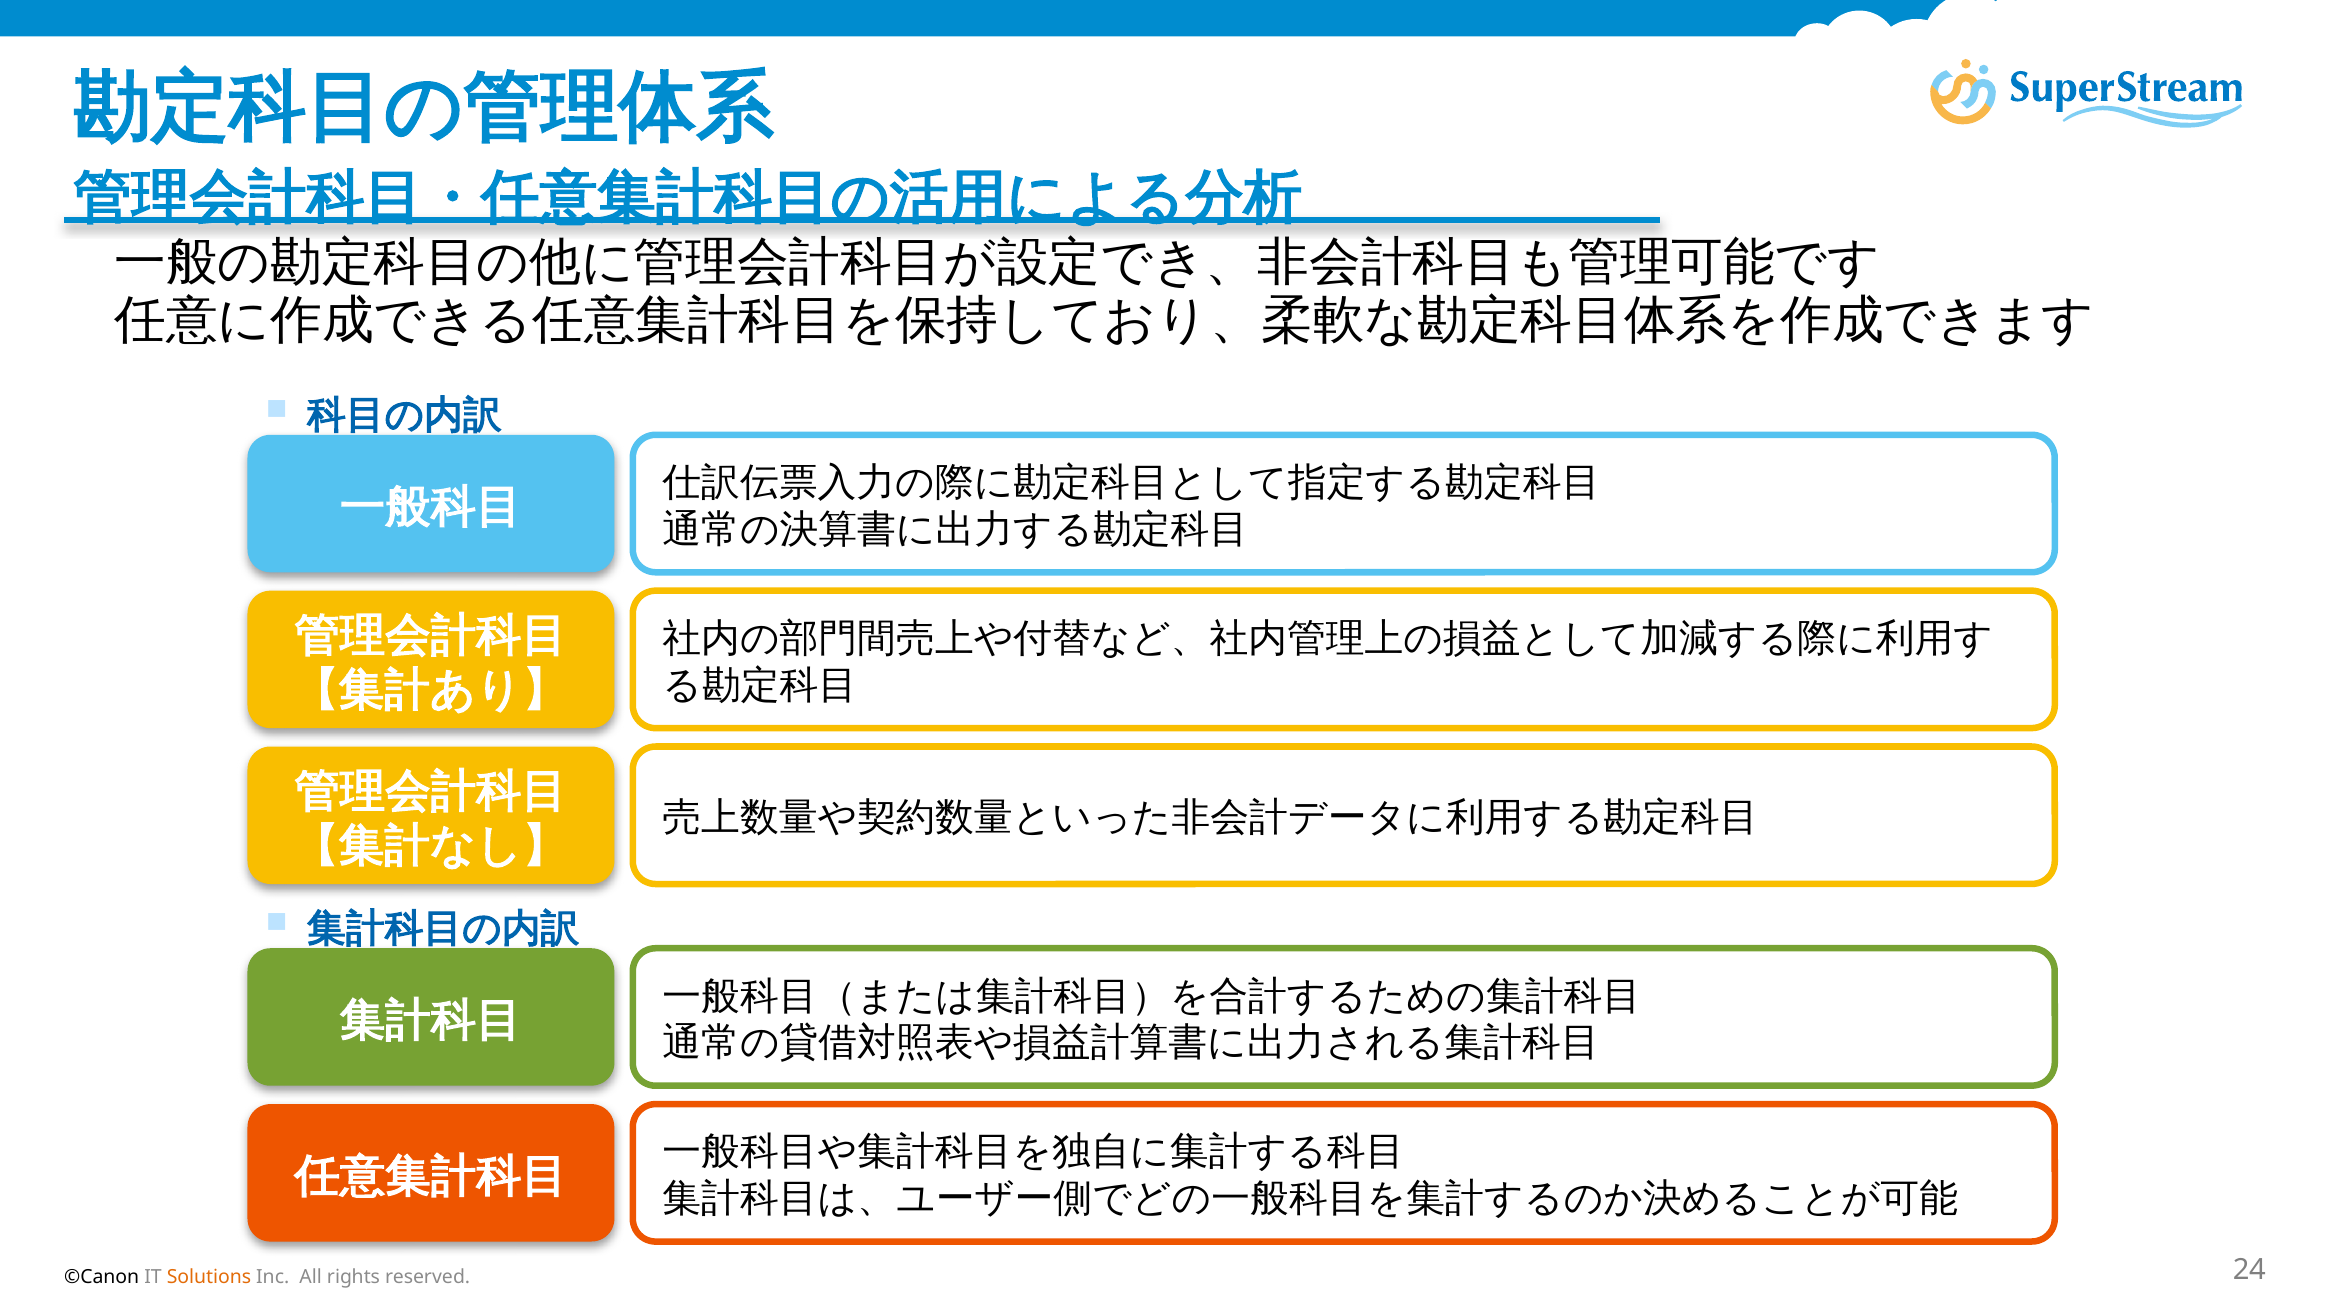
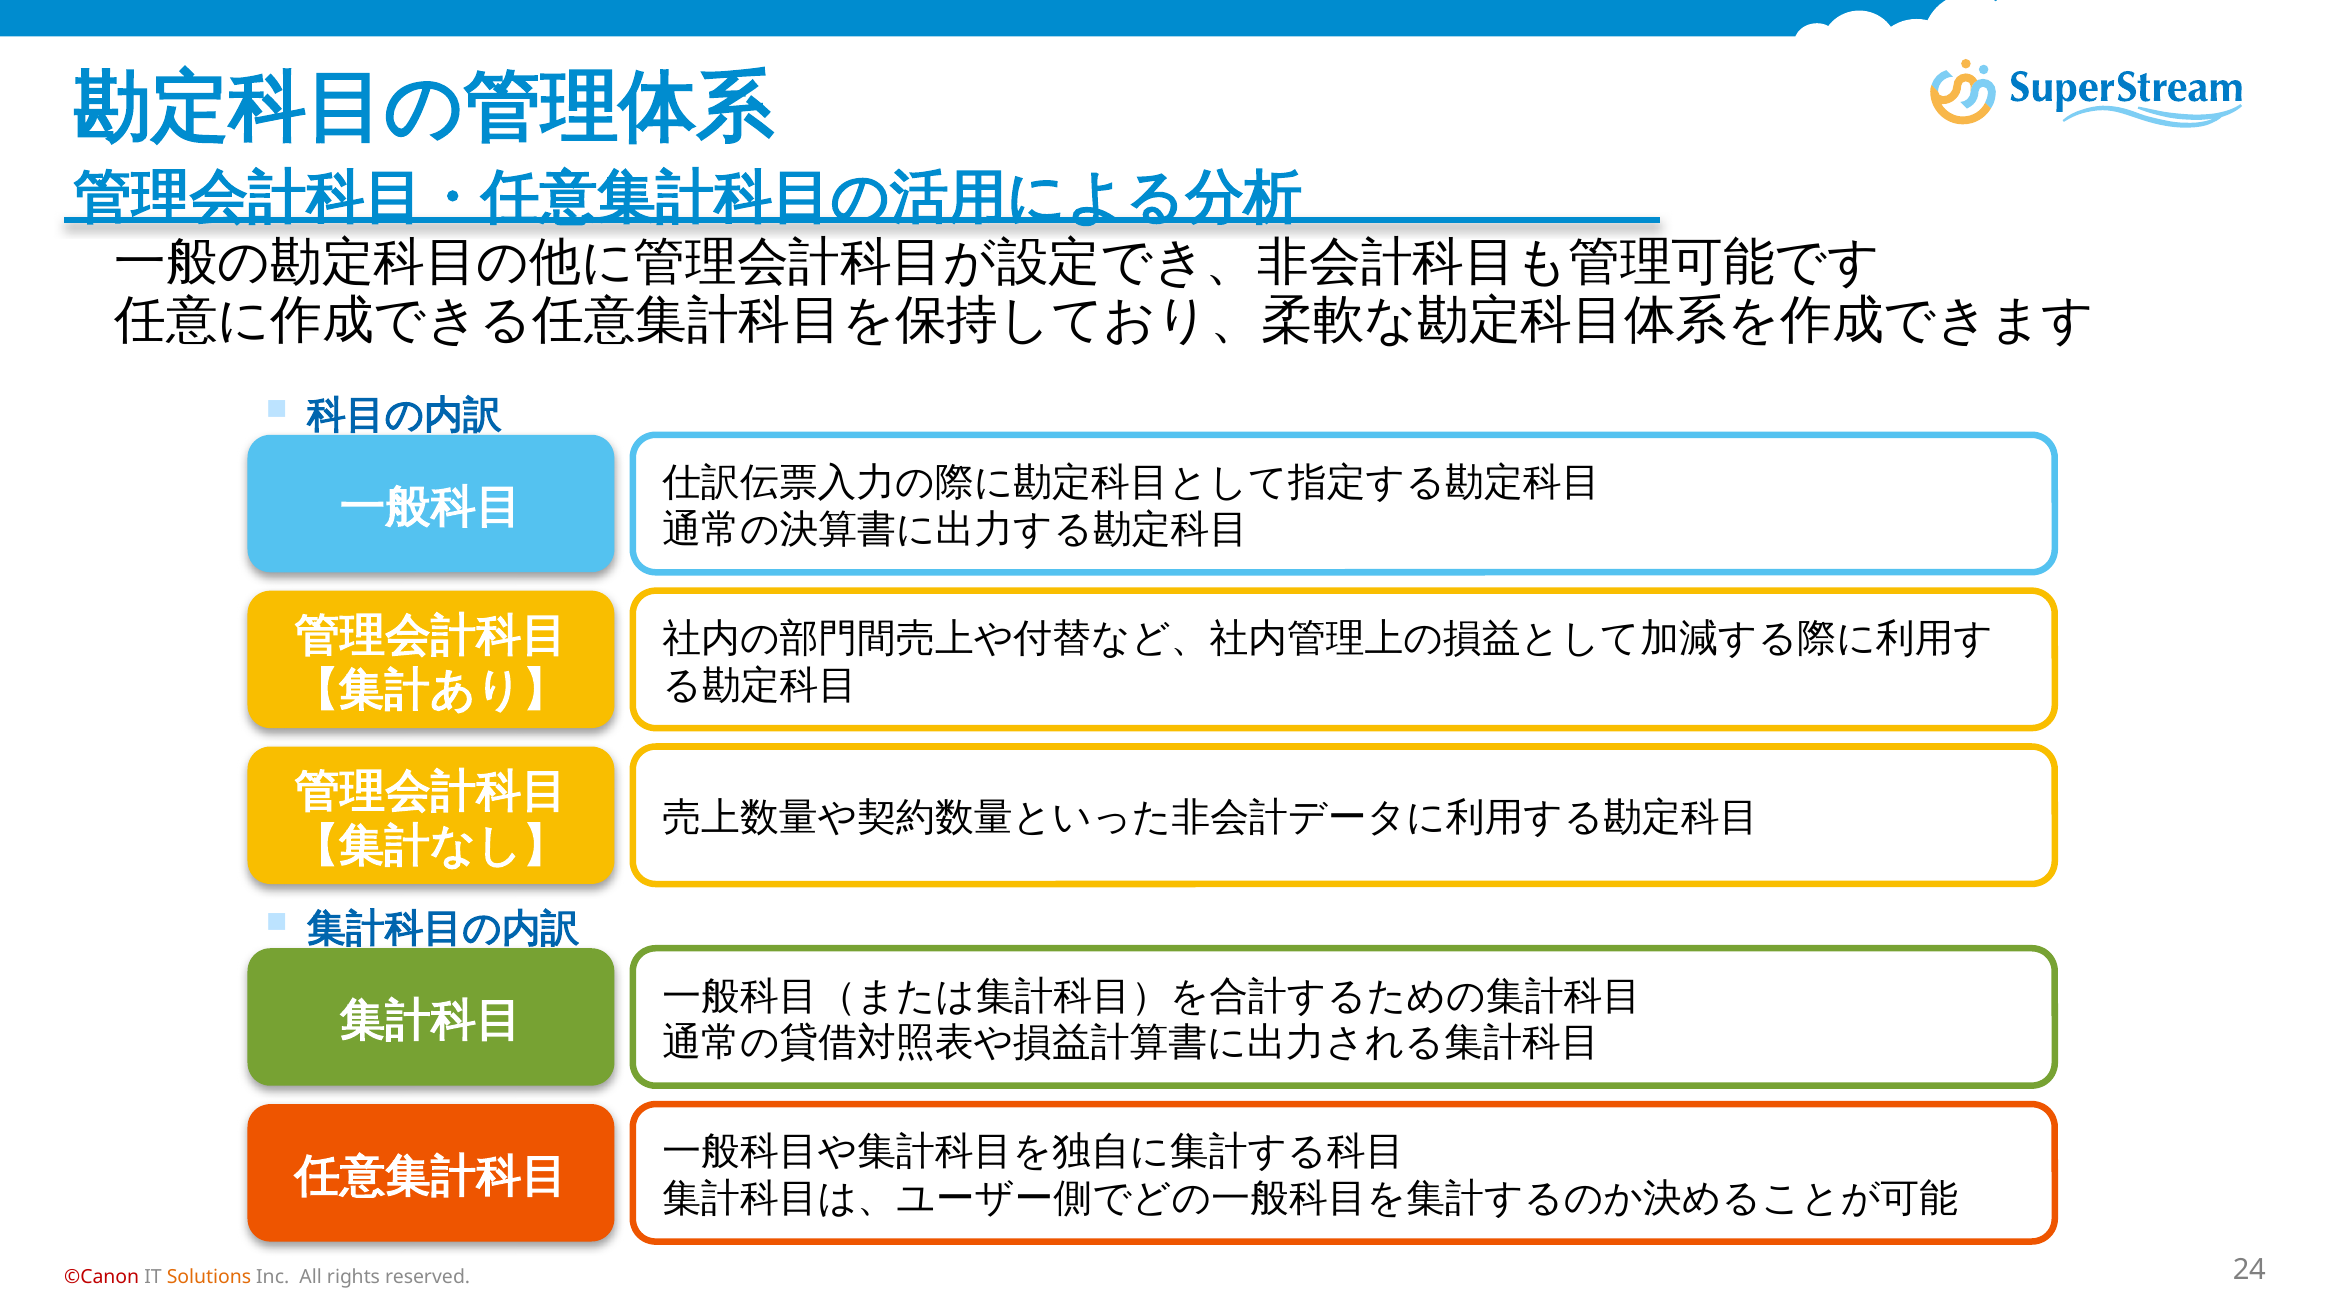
©Canon colour: black -> red
